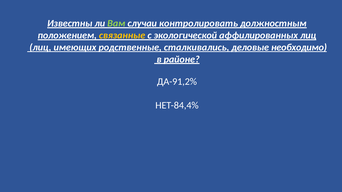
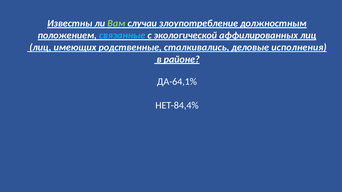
контролировать: контролировать -> злоупотребление
связанные colour: yellow -> light blue
необходимо: необходимо -> исполнения
ДА-91,2%: ДА-91,2% -> ДА-64,1%
